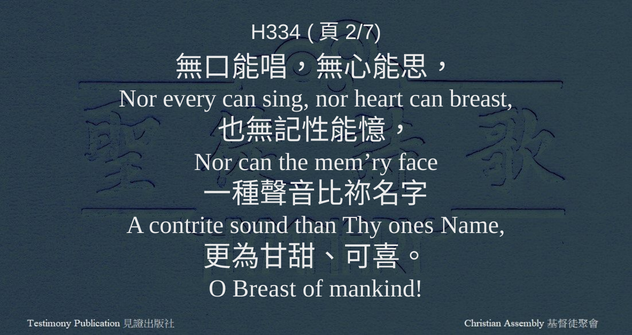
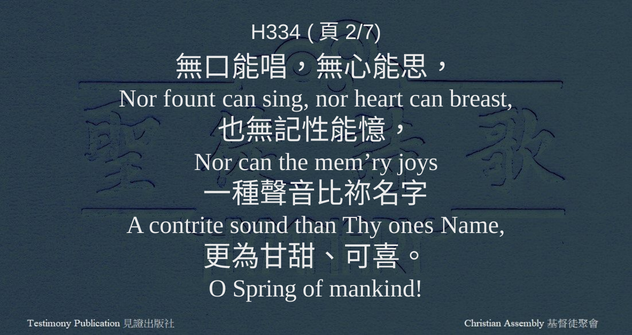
every: every -> fount
face: face -> joys
O Breast: Breast -> Spring
